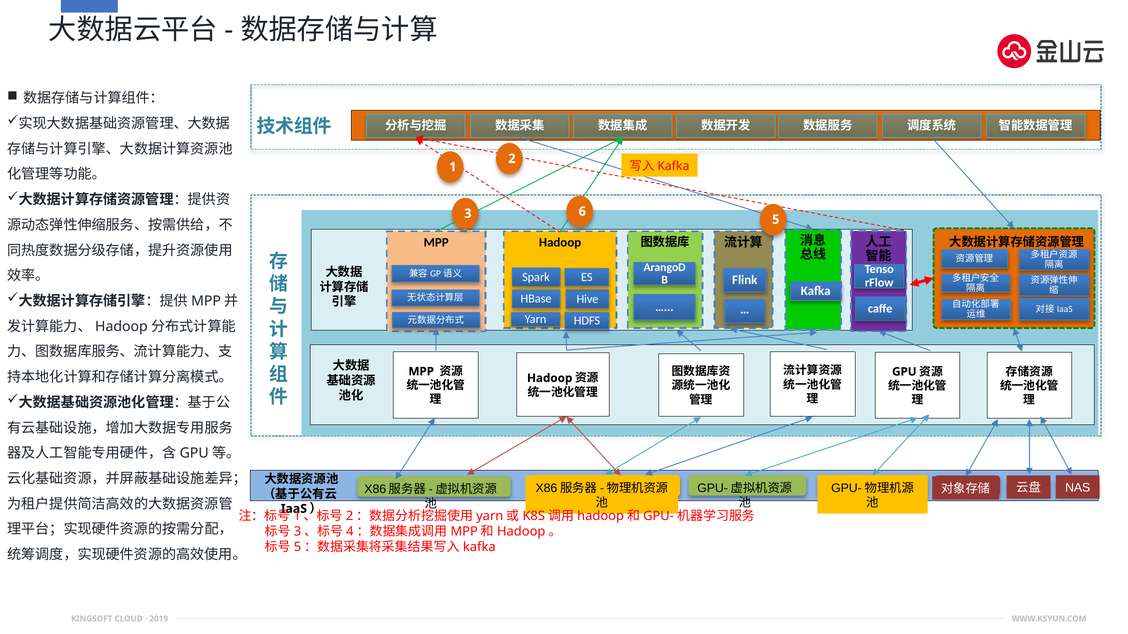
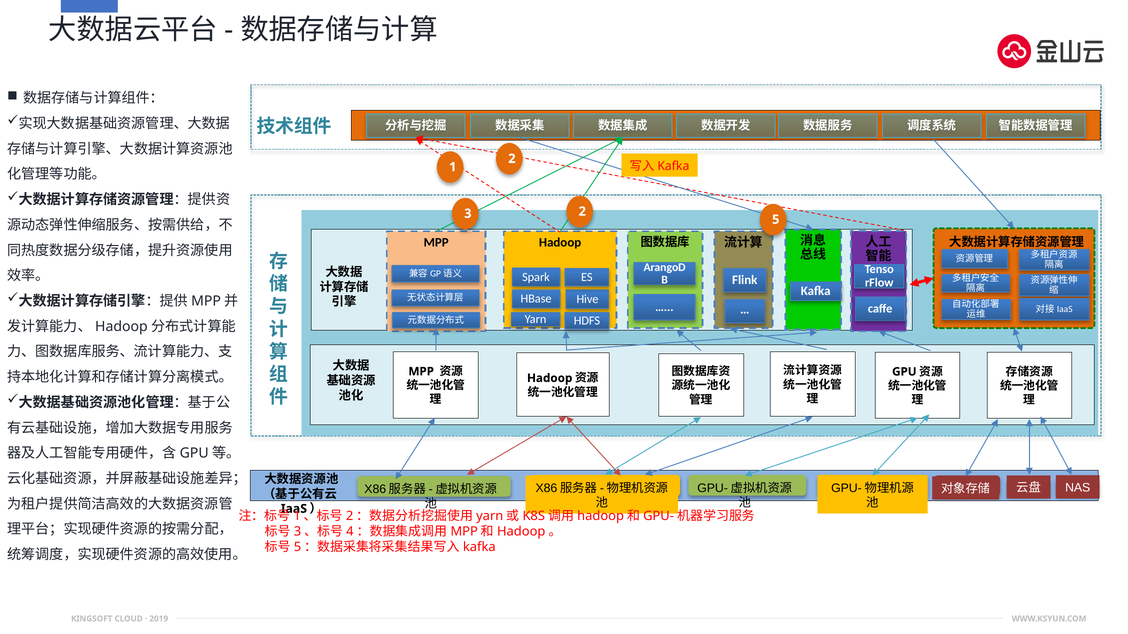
3 6: 6 -> 2
